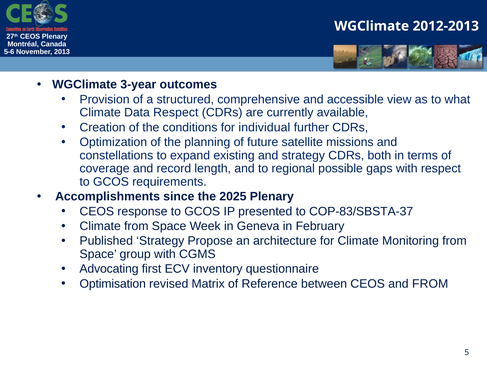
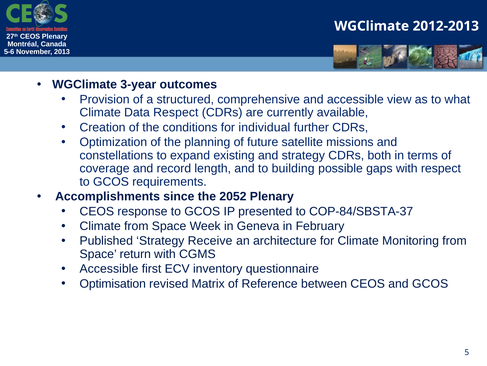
regional: regional -> building
2025: 2025 -> 2052
COP-83/SBSTA-37: COP-83/SBSTA-37 -> COP-84/SBSTA-37
Propose: Propose -> Receive
group: group -> return
Advocating at (109, 268): Advocating -> Accessible
and FROM: FROM -> GCOS
